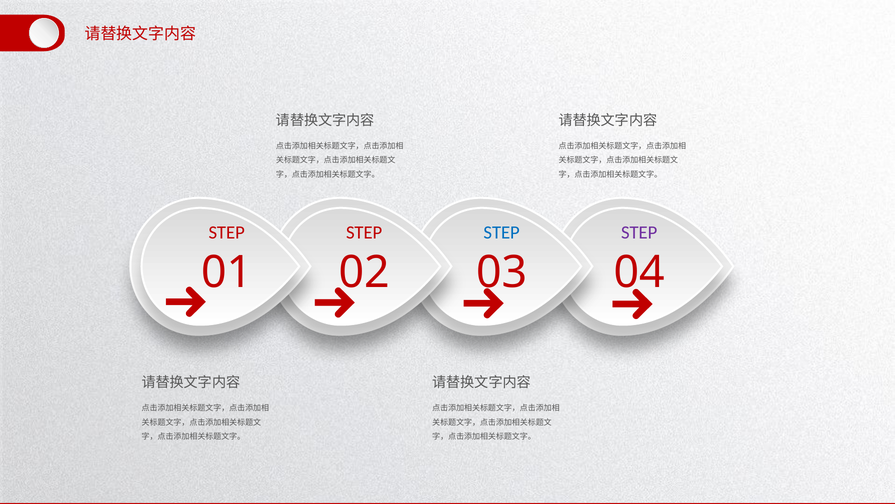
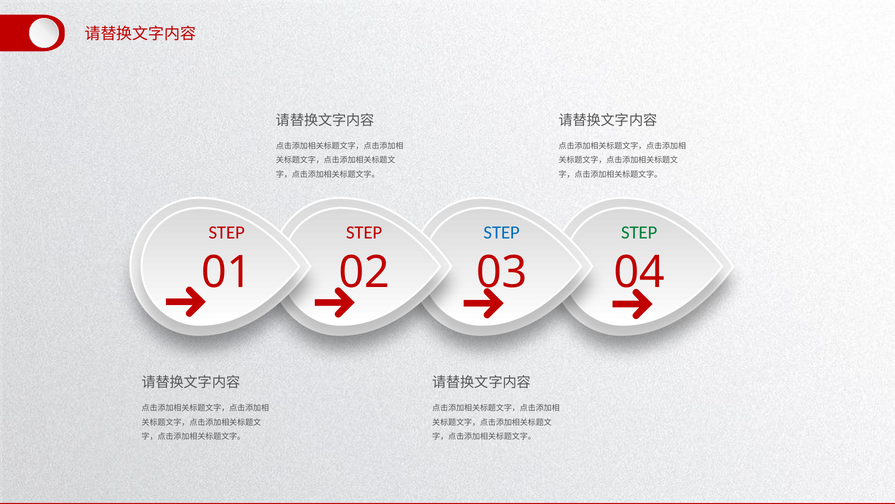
STEP at (639, 232) colour: purple -> green
